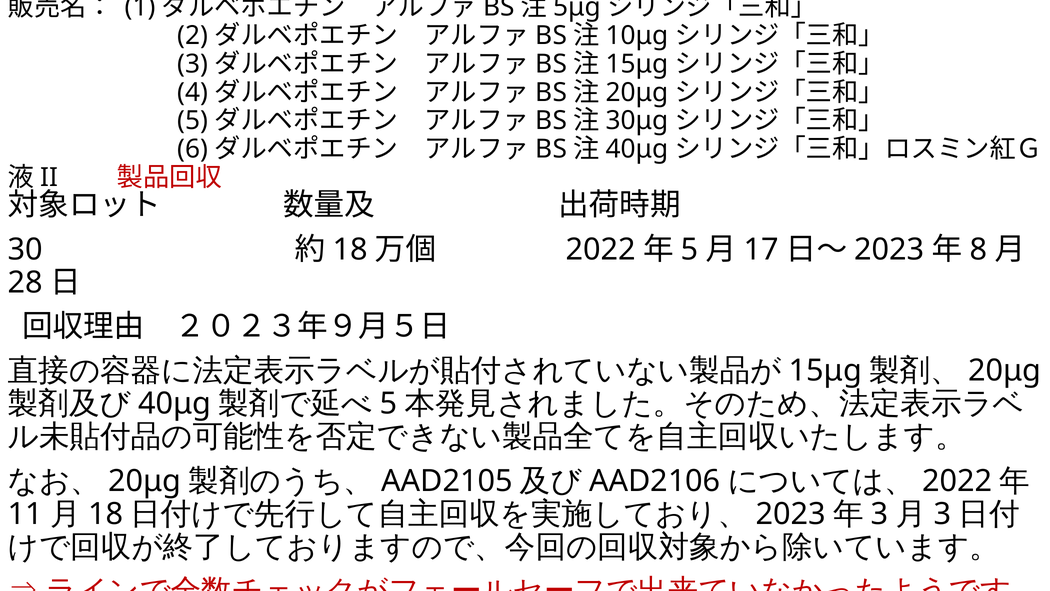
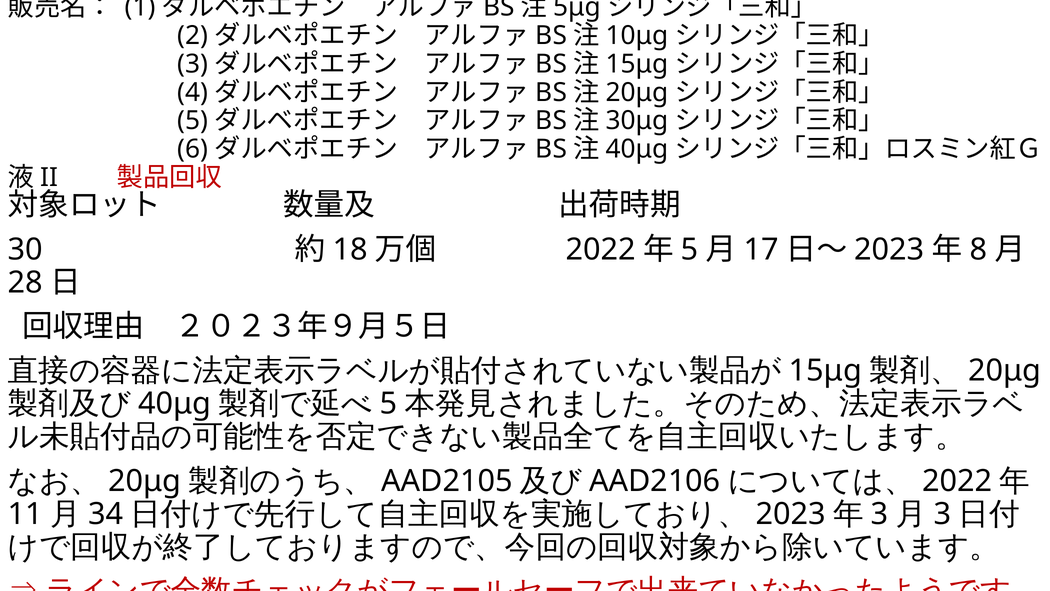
18 at (106, 514): 18 -> 34
